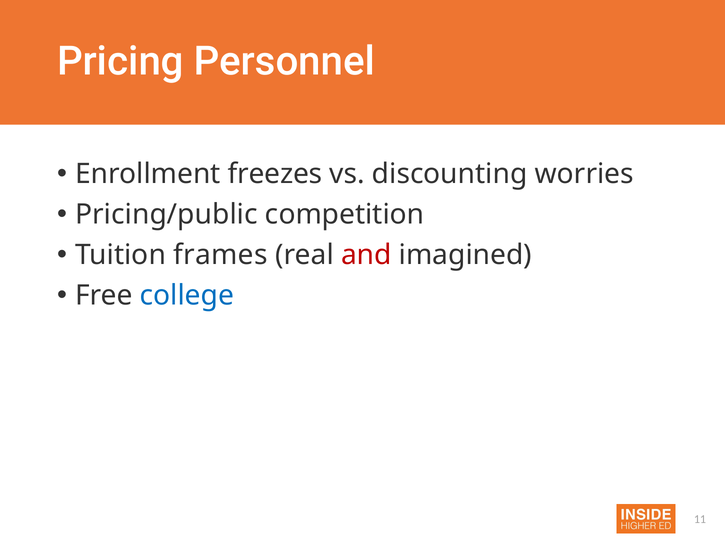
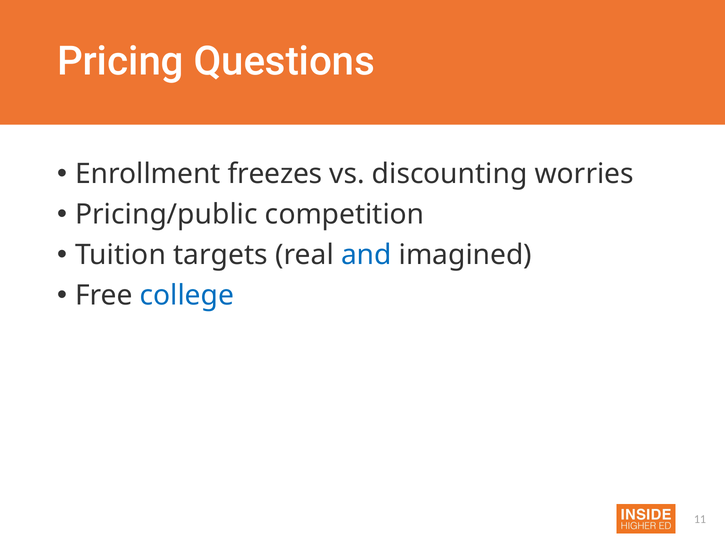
Personnel: Personnel -> Questions
frames: frames -> targets
and colour: red -> blue
